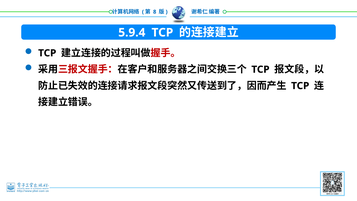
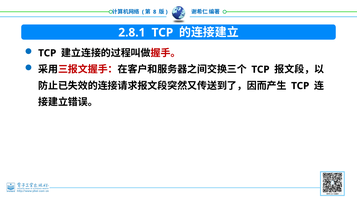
5.9.4: 5.9.4 -> 2.8.1
